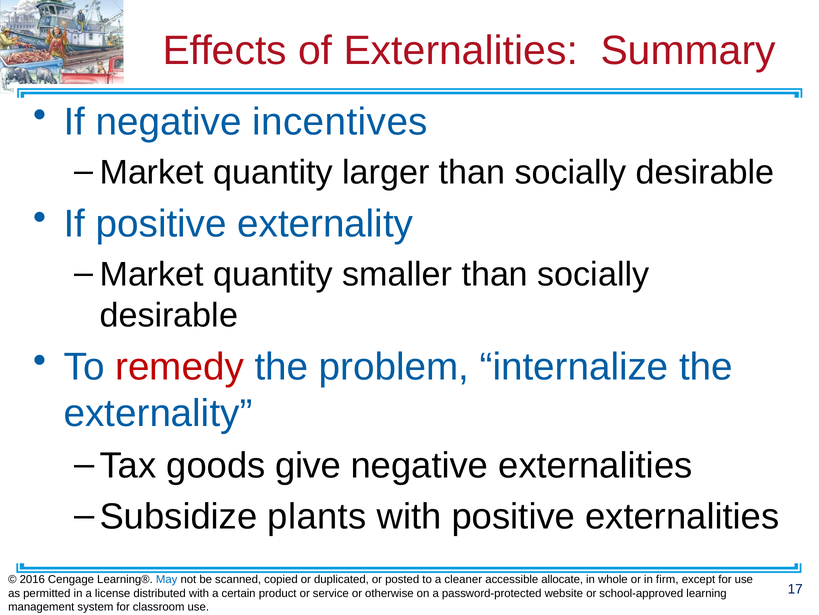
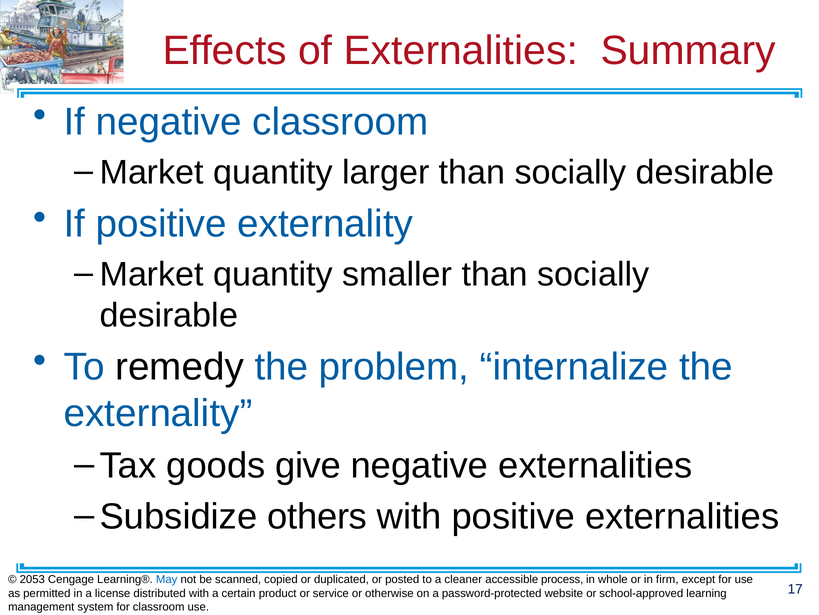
negative incentives: incentives -> classroom
remedy colour: red -> black
plants: plants -> others
2016: 2016 -> 2053
allocate: allocate -> process
